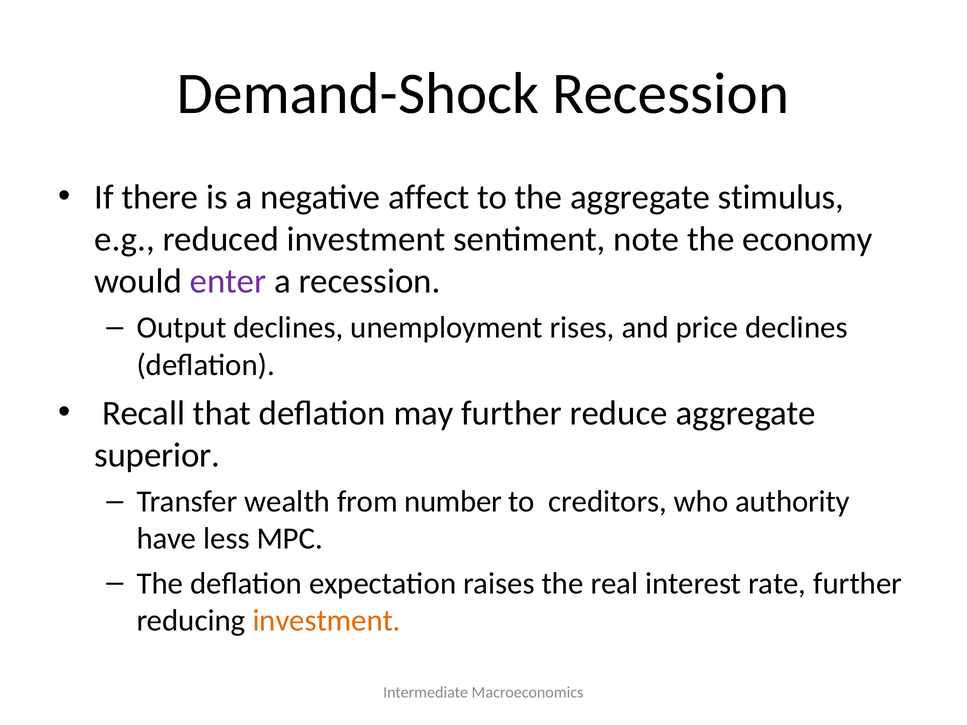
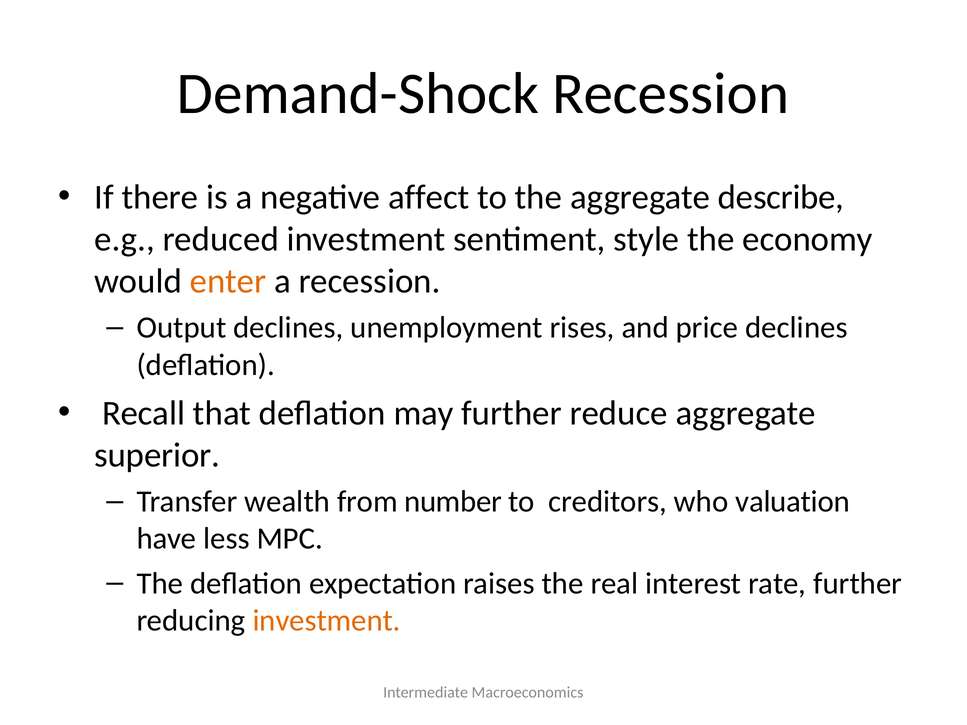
stimulus: stimulus -> describe
note: note -> style
enter colour: purple -> orange
authority: authority -> valuation
